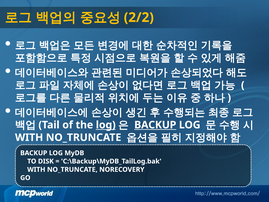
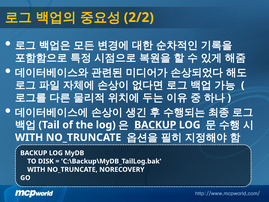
log at (106, 125) underline: present -> none
